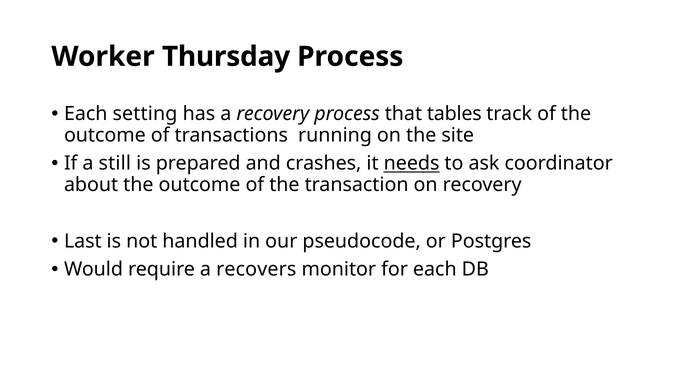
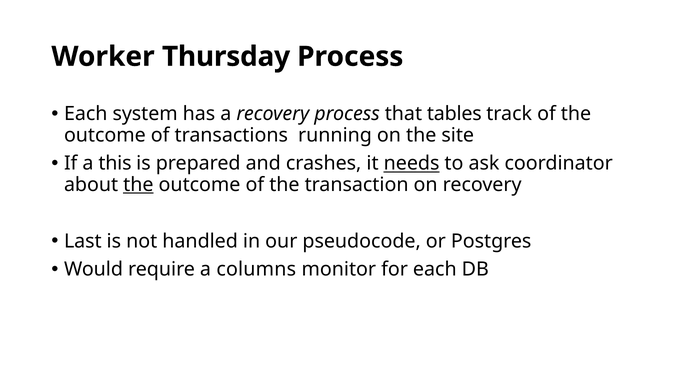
setting: setting -> system
still: still -> this
the at (138, 185) underline: none -> present
recovers: recovers -> columns
